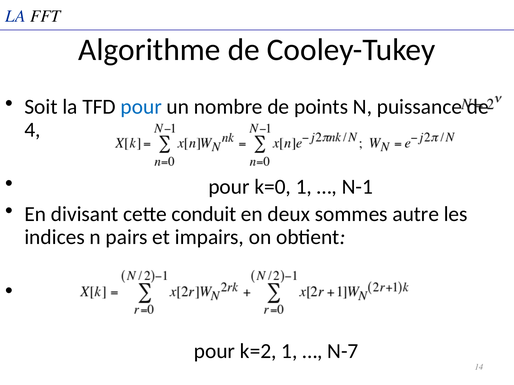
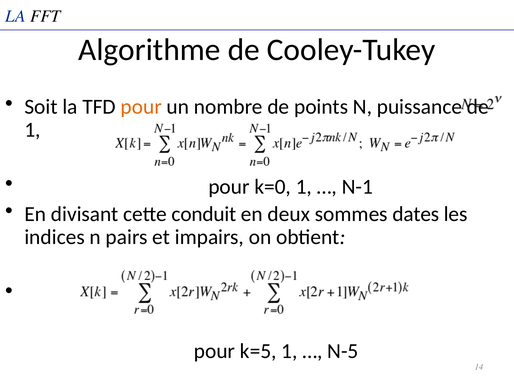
pour at (141, 107) colour: blue -> orange
4 at (32, 130): 4 -> 1
autre: autre -> dates
k=2: k=2 -> k=5
N-7: N-7 -> N-5
